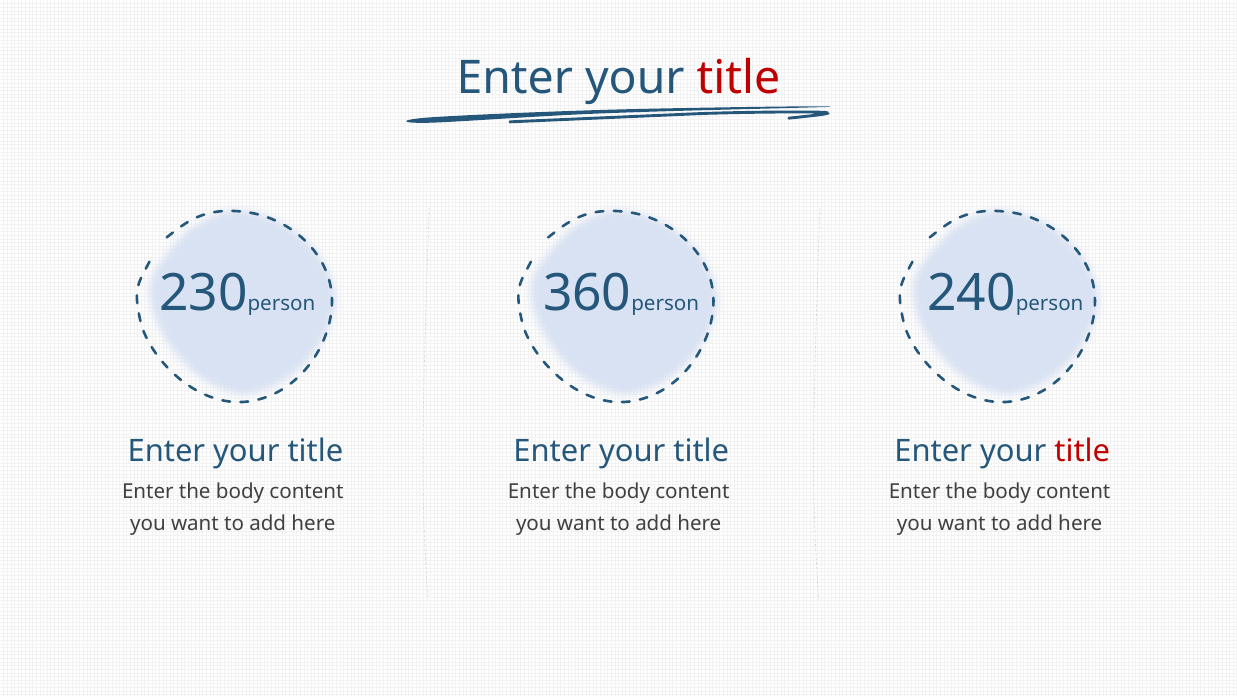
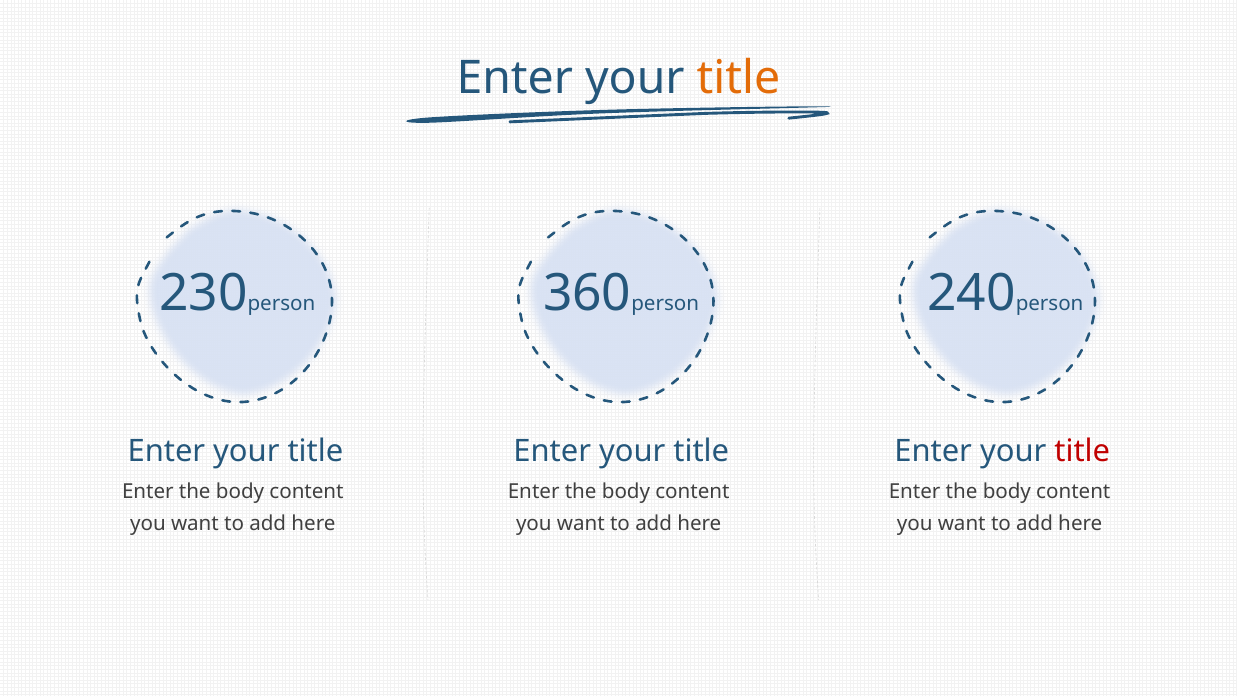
title at (738, 78) colour: red -> orange
